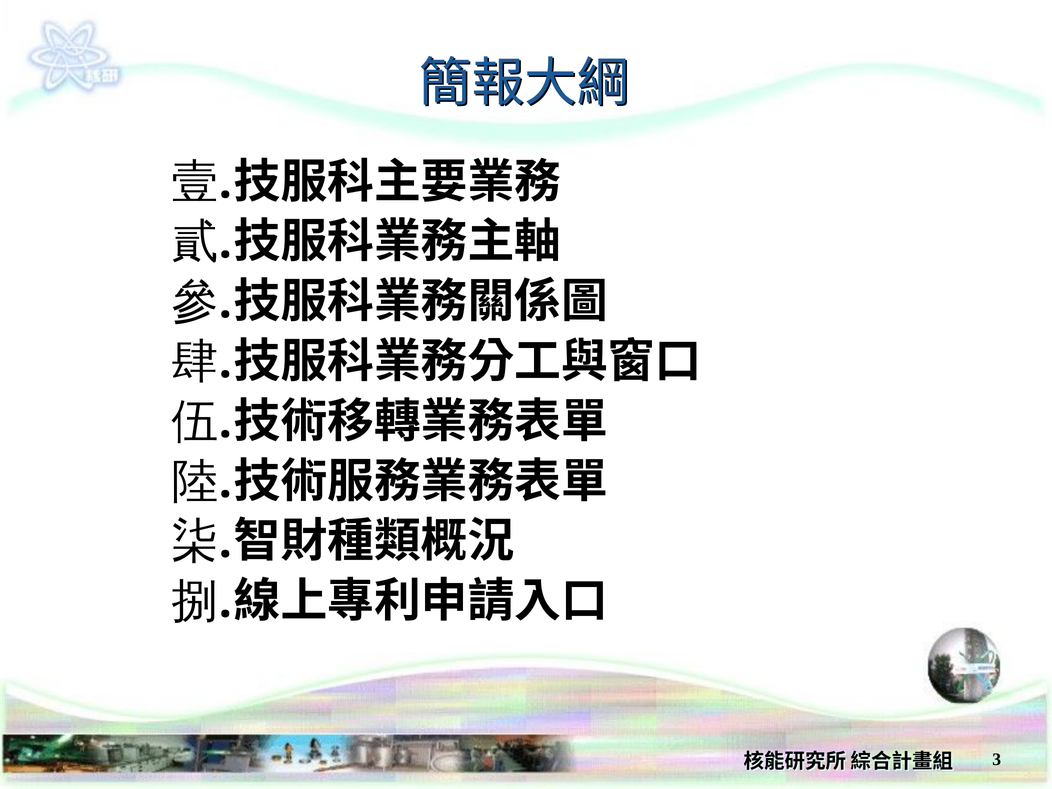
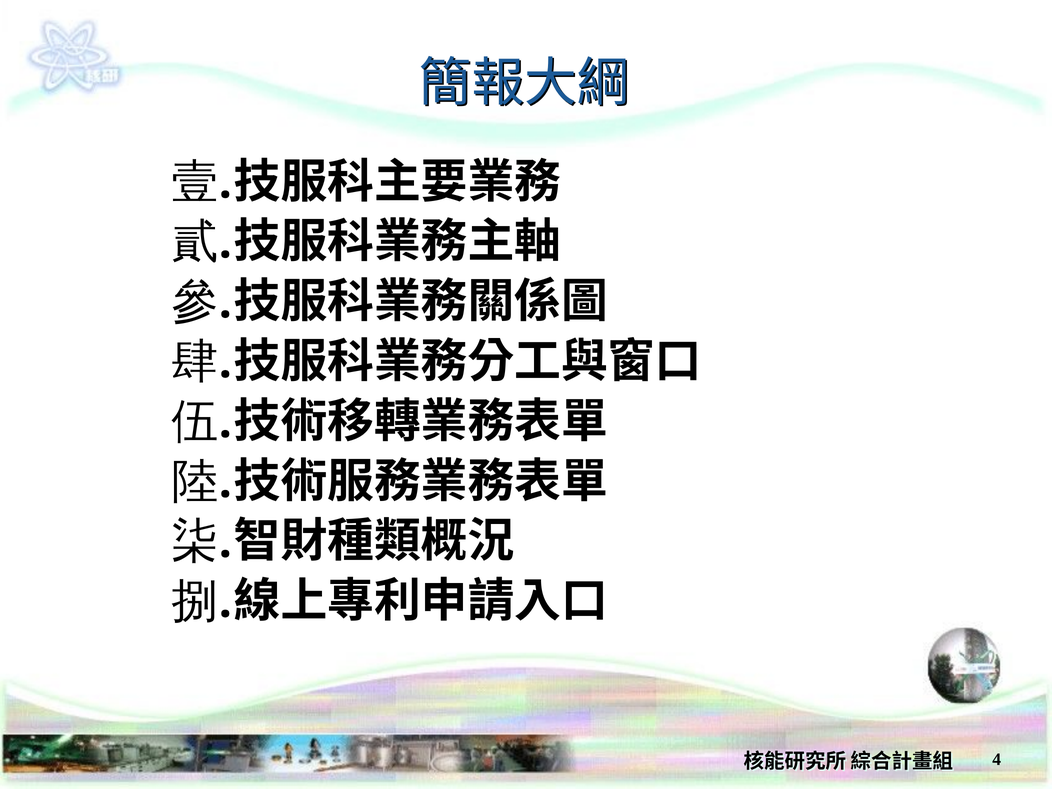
3: 3 -> 4
